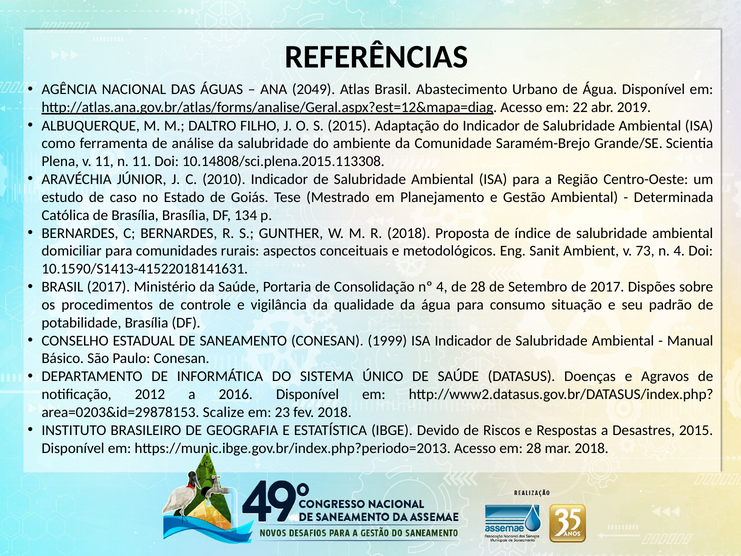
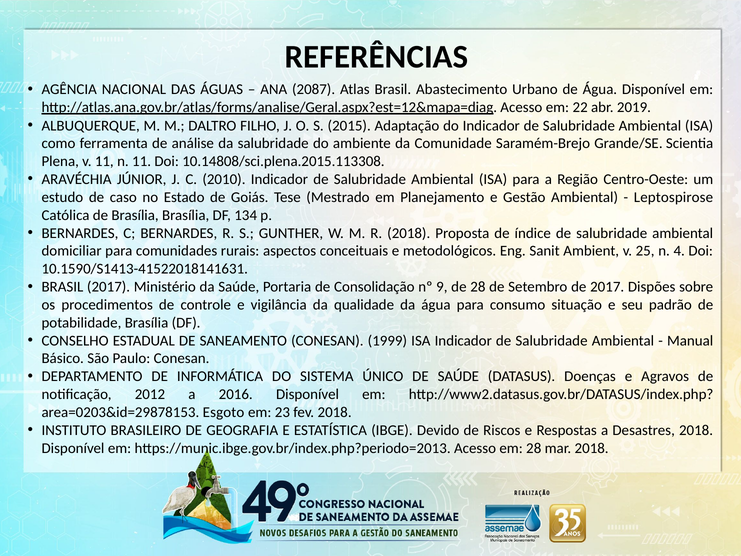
2049: 2049 -> 2087
Determinada: Determinada -> Leptospirose
73: 73 -> 25
nº 4: 4 -> 9
Scalize: Scalize -> Esgoto
Desastres 2015: 2015 -> 2018
